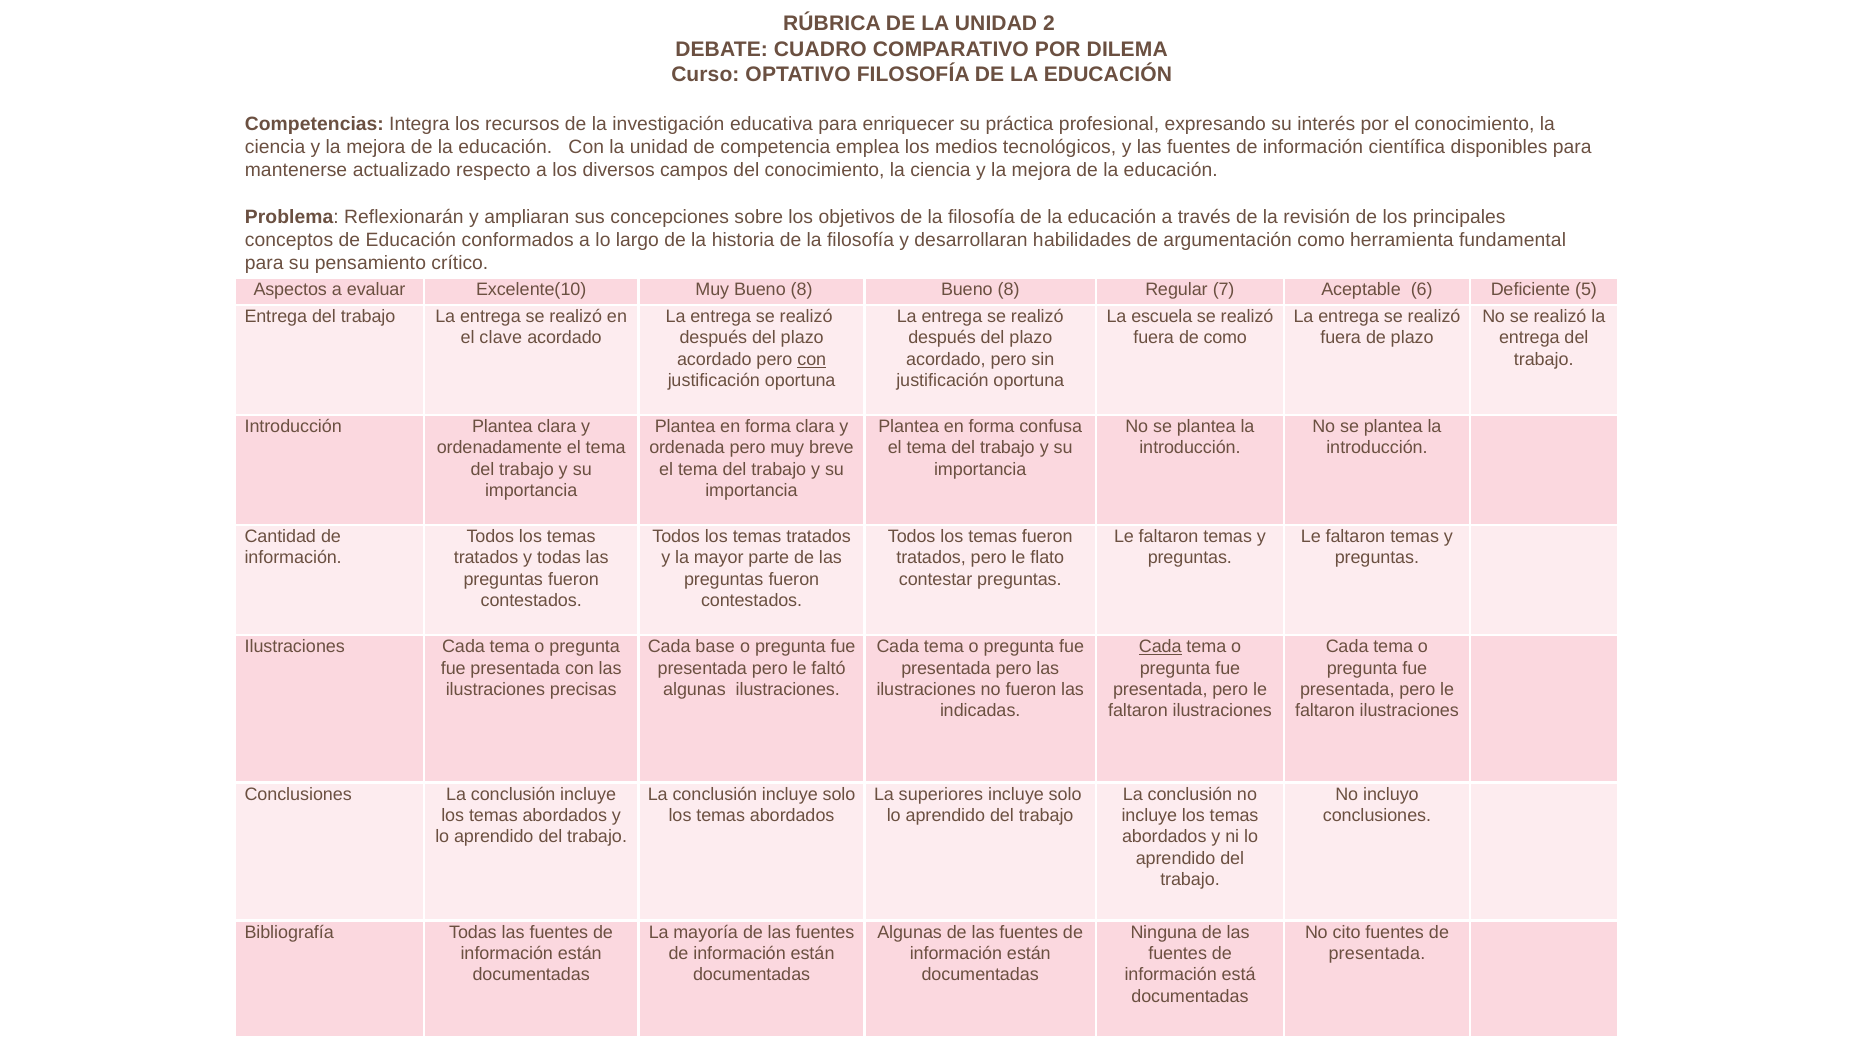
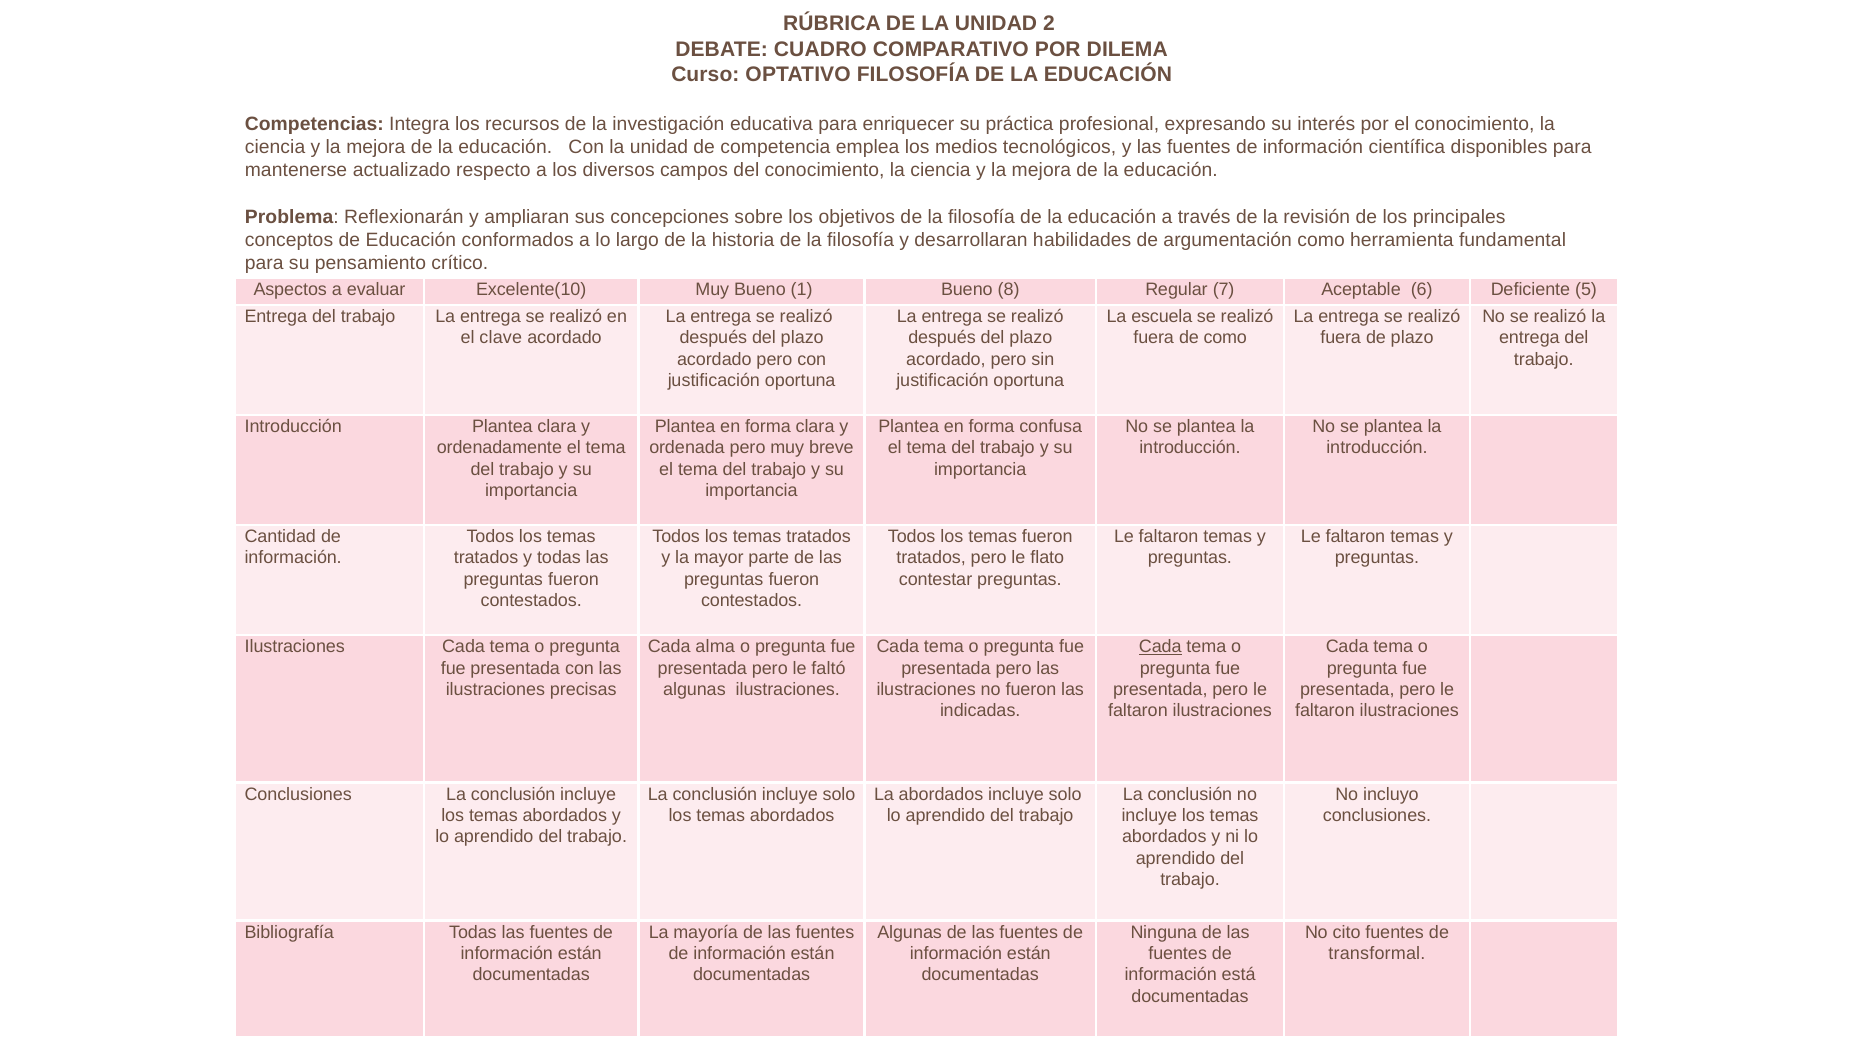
Muy Bueno 8: 8 -> 1
con at (812, 359) underline: present -> none
base: base -> alma
La superiores: superiores -> abordados
presentada at (1377, 954): presentada -> transformal
